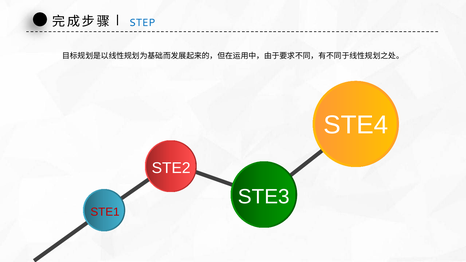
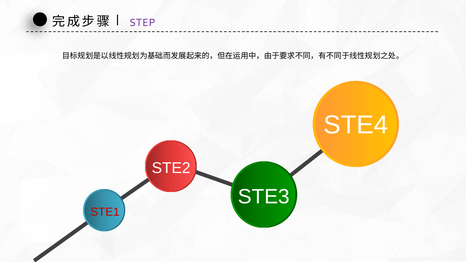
STEP colour: blue -> purple
